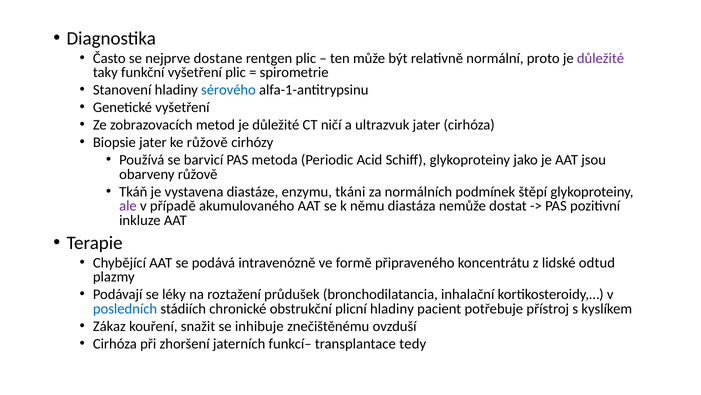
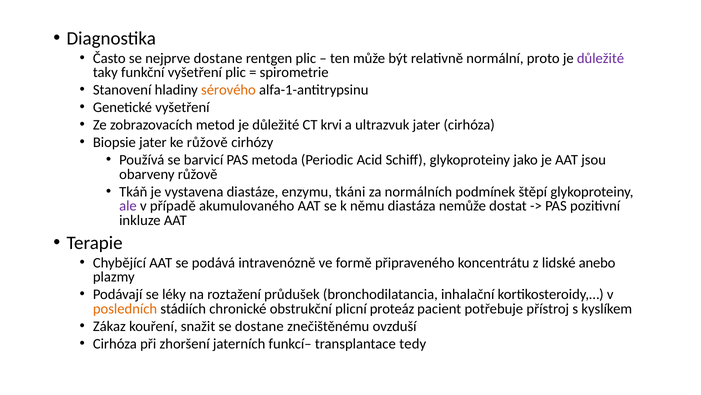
sérového colour: blue -> orange
ničí: ničí -> krvi
odtud: odtud -> anebo
posledních colour: blue -> orange
plicní hladiny: hladiny -> proteáz
se inhibuje: inhibuje -> dostane
